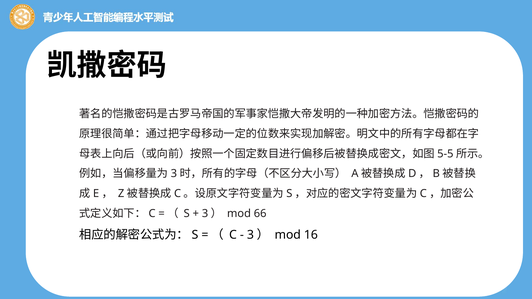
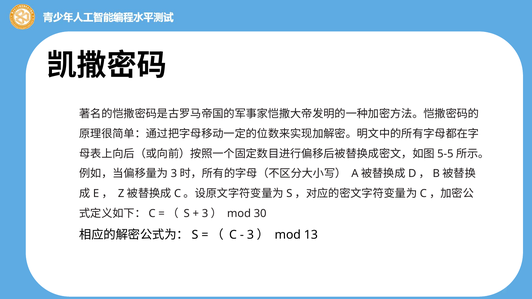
66: 66 -> 30
16: 16 -> 13
